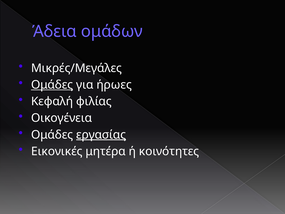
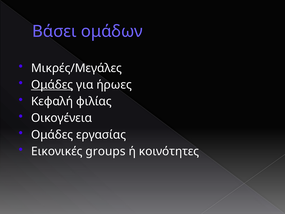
Άδεια: Άδεια -> Βάσει
εργασίας underline: present -> none
μητέρα: μητέρα -> groups
